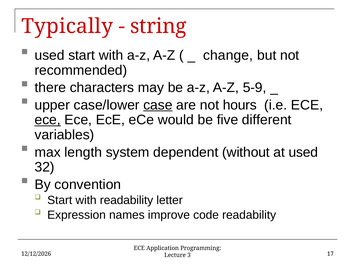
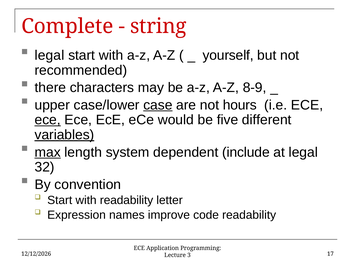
Typically: Typically -> Complete
used at (50, 55): used -> legal
change: change -> yourself
5-9: 5-9 -> 8-9
variables underline: none -> present
max underline: none -> present
without: without -> include
at used: used -> legal
